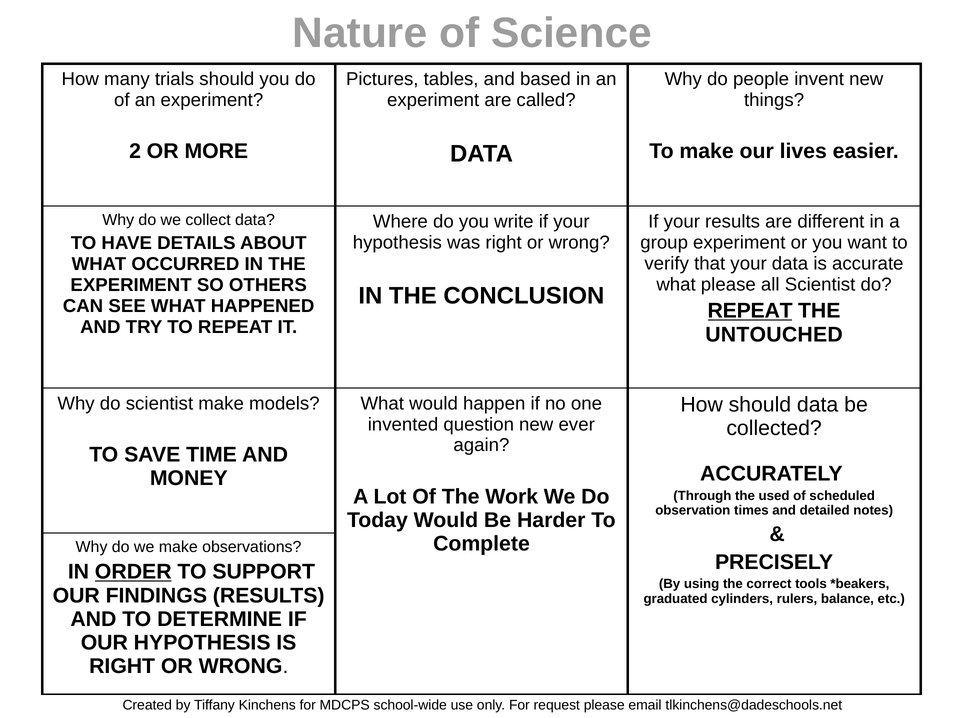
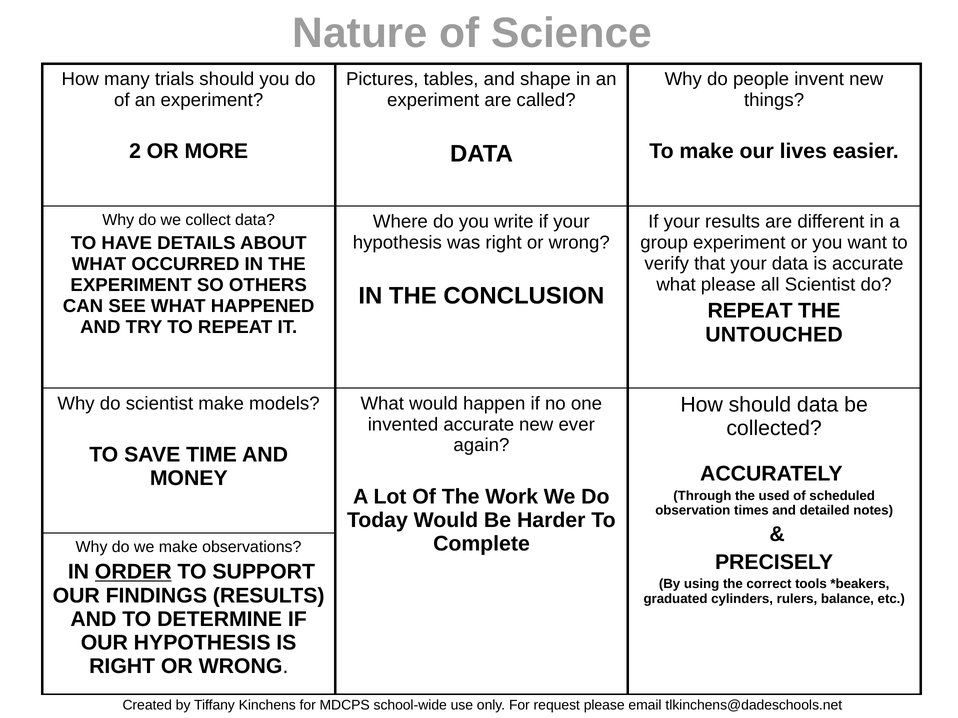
based: based -> shape
REPEAT at (750, 311) underline: present -> none
invented question: question -> accurate
